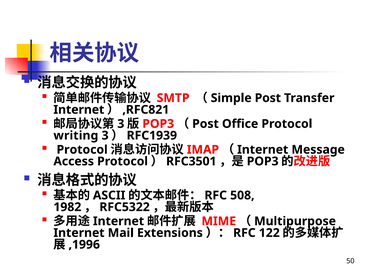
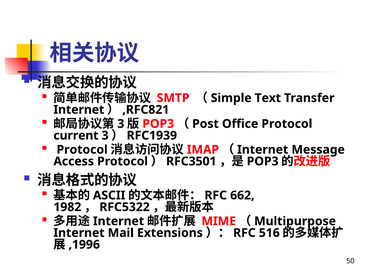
Post at (268, 98): Post -> Text
writing: writing -> current
508: 508 -> 662
122: 122 -> 516
